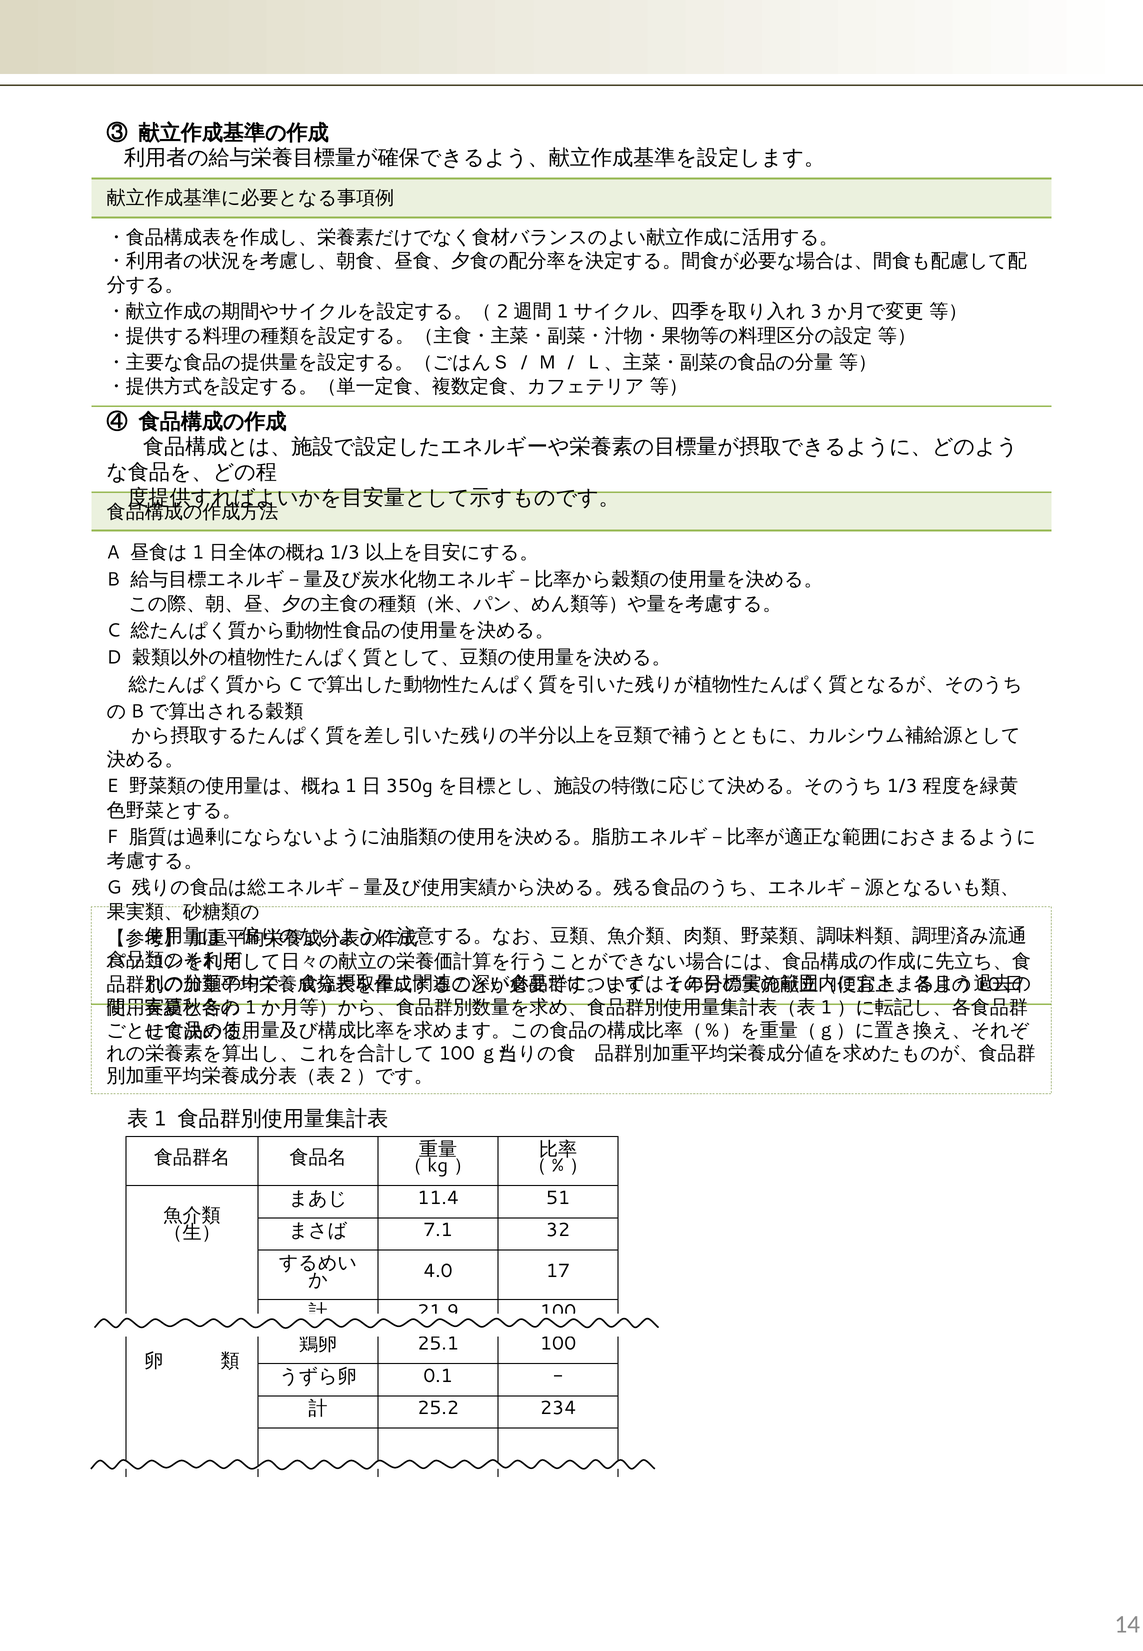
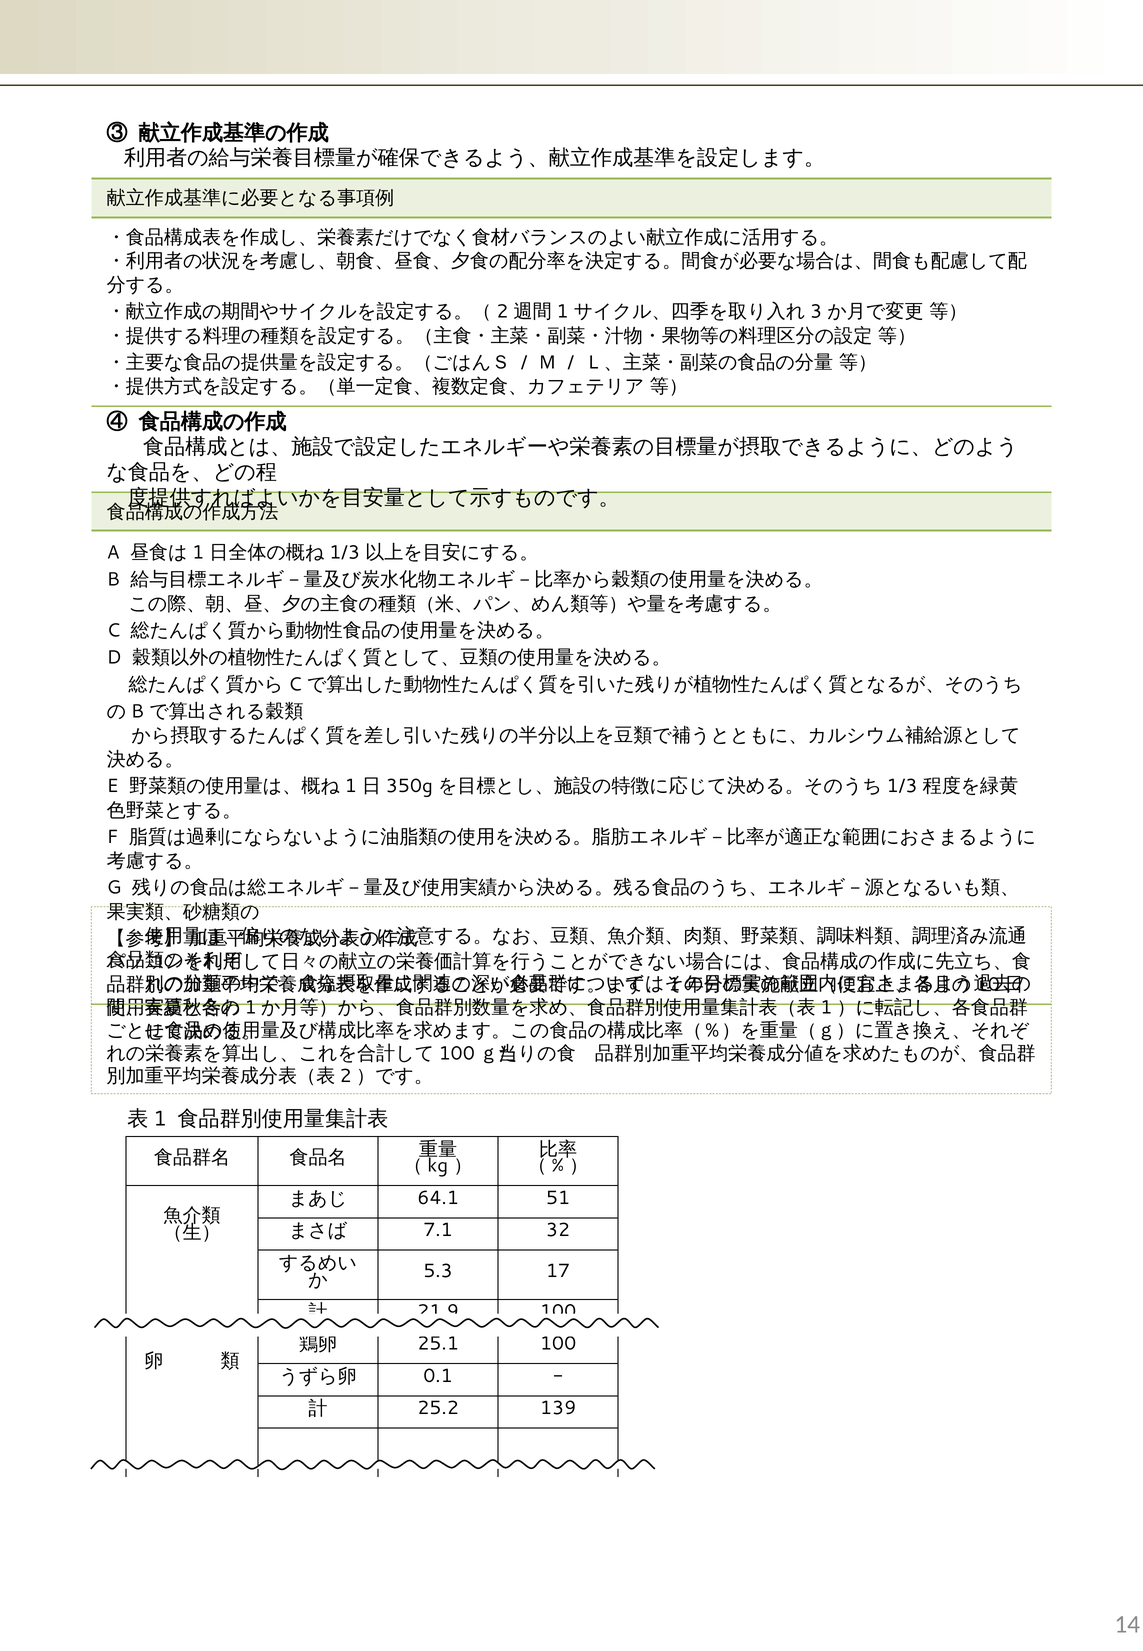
11.4: 11.4 -> 64.1
4.0: 4.0 -> 5.3
234: 234 -> 139
